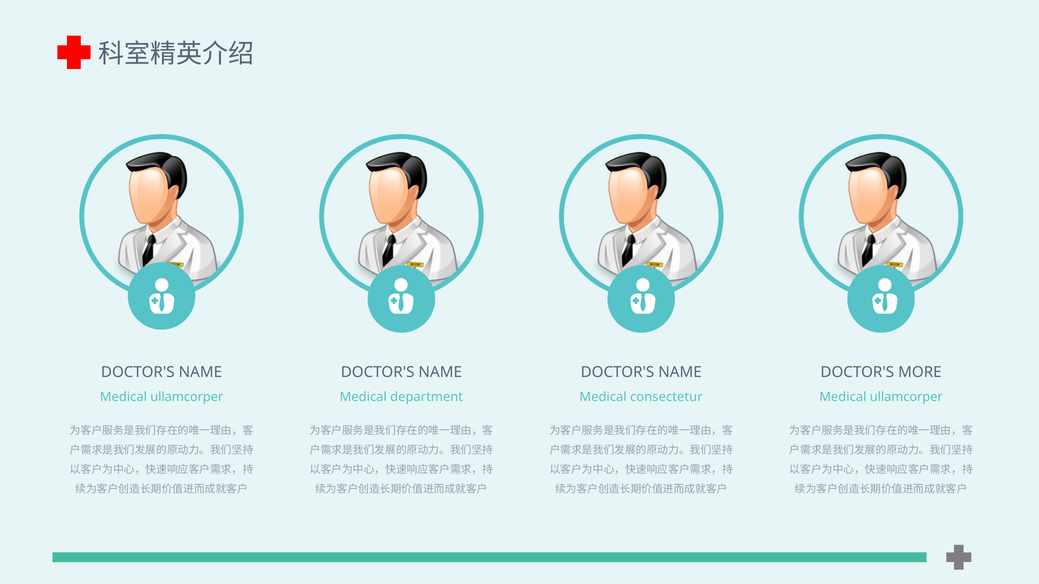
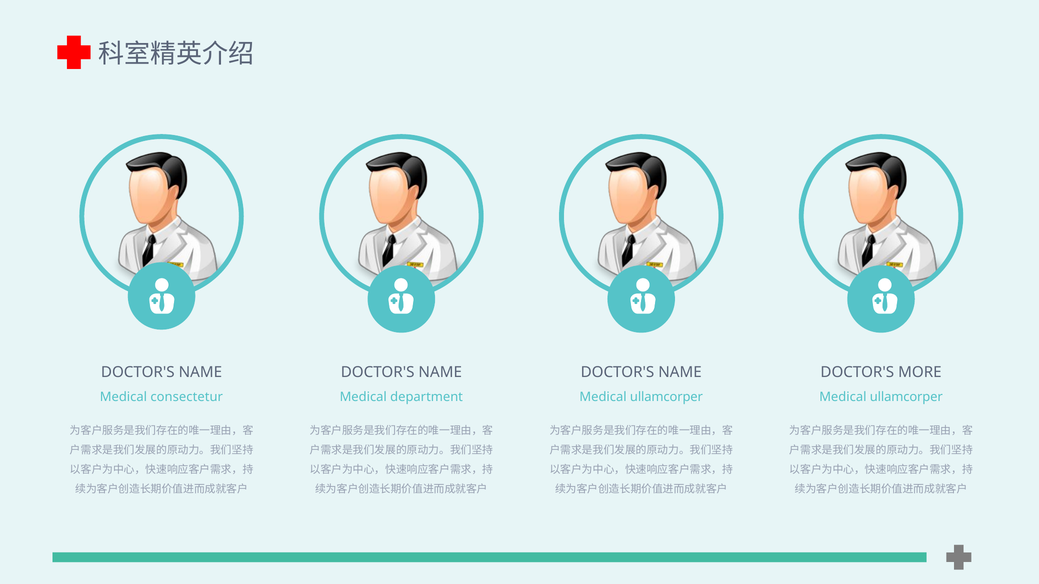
ullamcorper at (187, 397): ullamcorper -> consectetur
consectetur at (666, 397): consectetur -> ullamcorper
